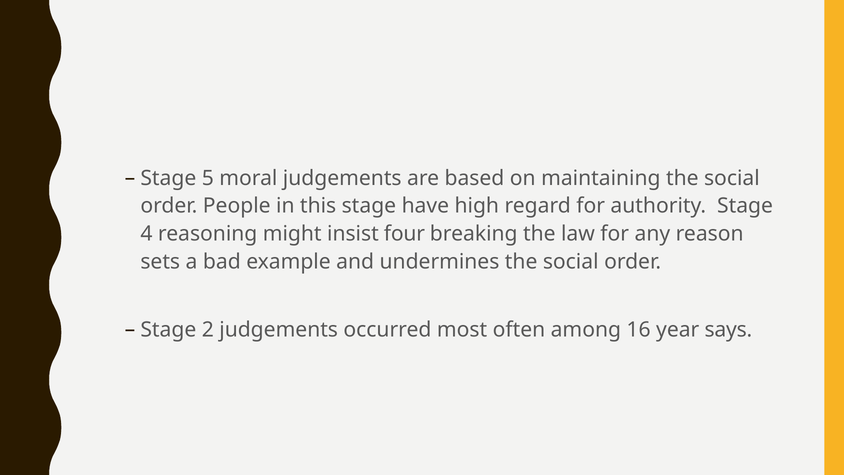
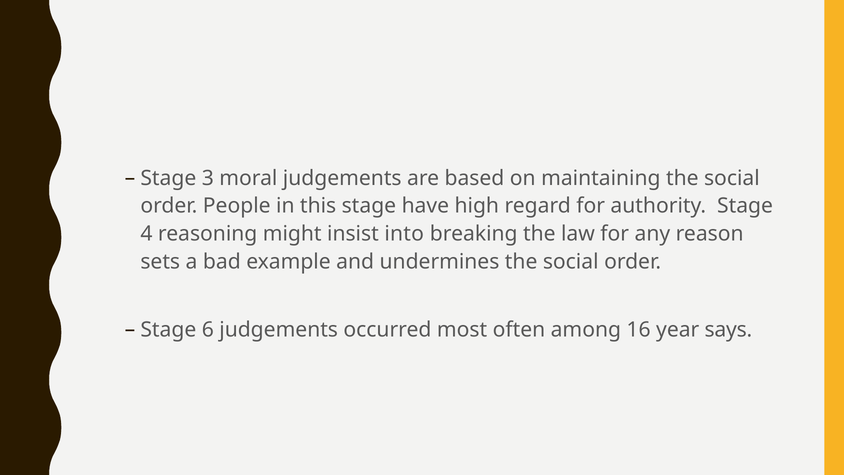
5: 5 -> 3
four: four -> into
2: 2 -> 6
